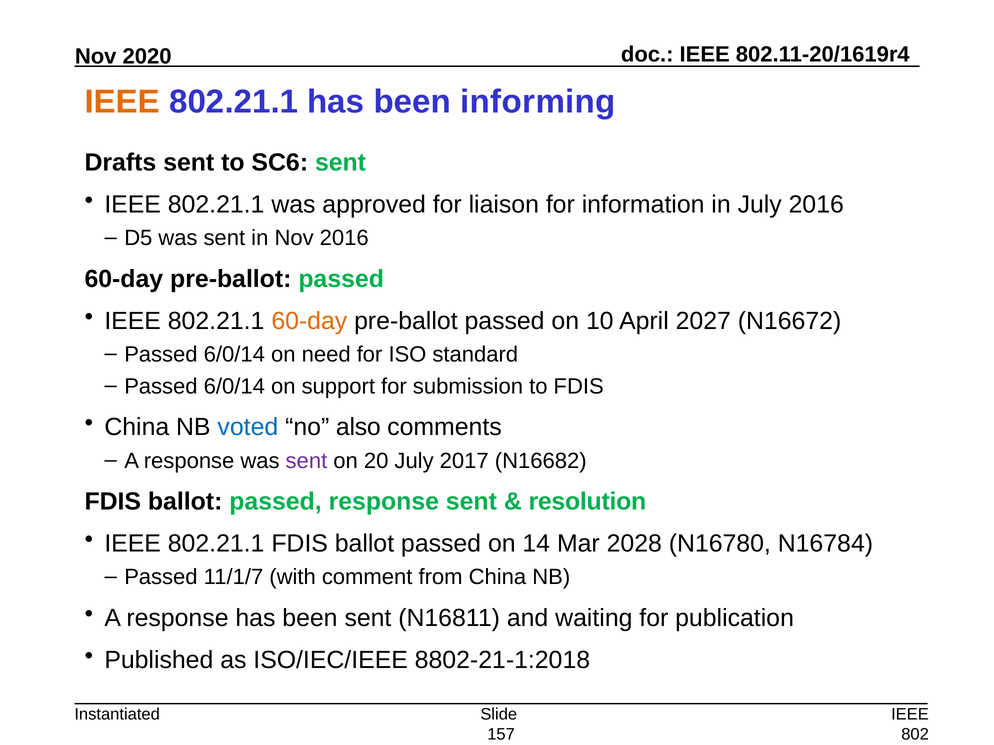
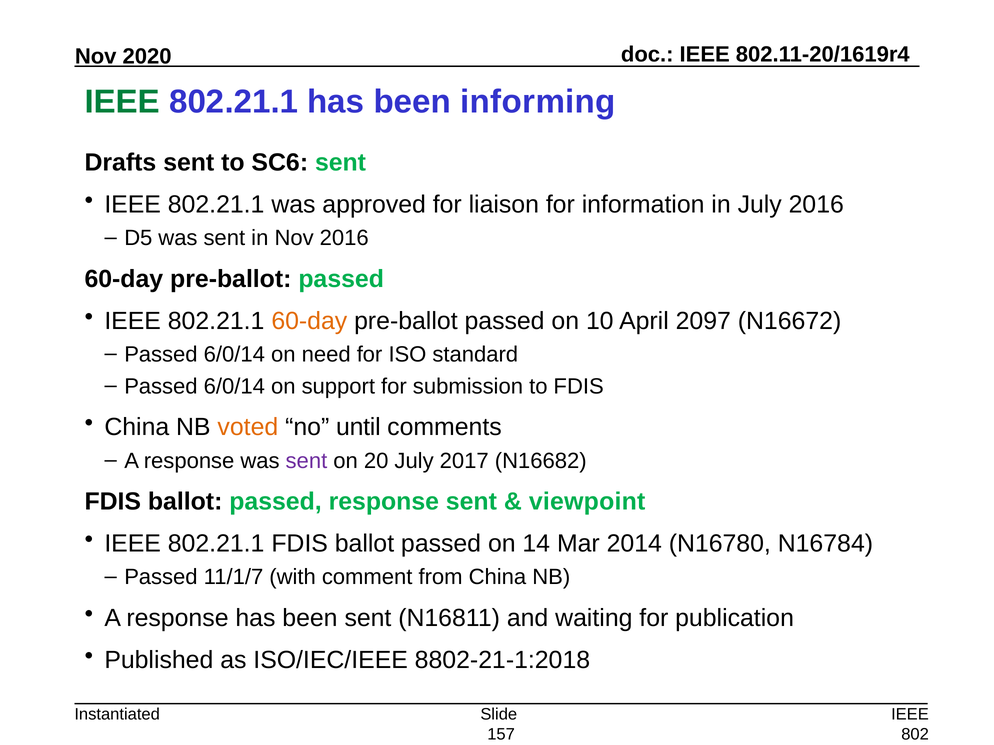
IEEE at (122, 102) colour: orange -> green
2027: 2027 -> 2097
voted colour: blue -> orange
also: also -> until
resolution: resolution -> viewpoint
2028: 2028 -> 2014
